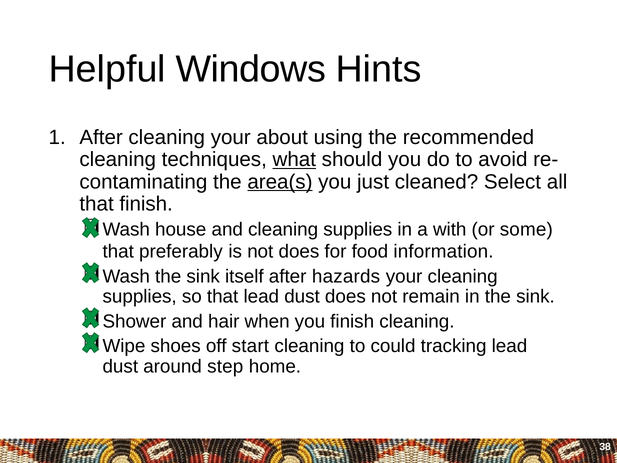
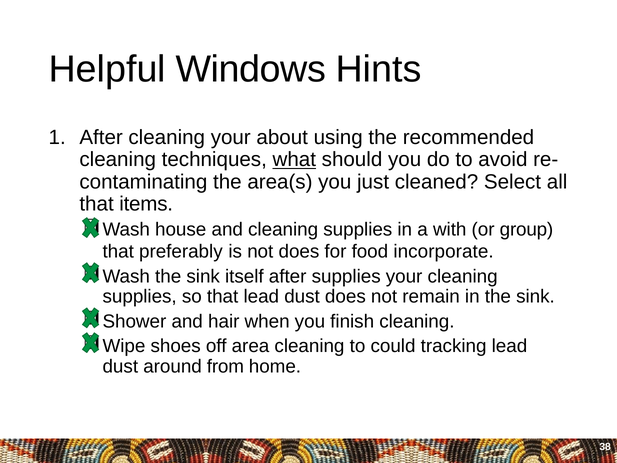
area(s underline: present -> none
that finish: finish -> items
some: some -> group
information: information -> incorporate
after hazards: hazards -> supplies
start: start -> area
step: step -> from
